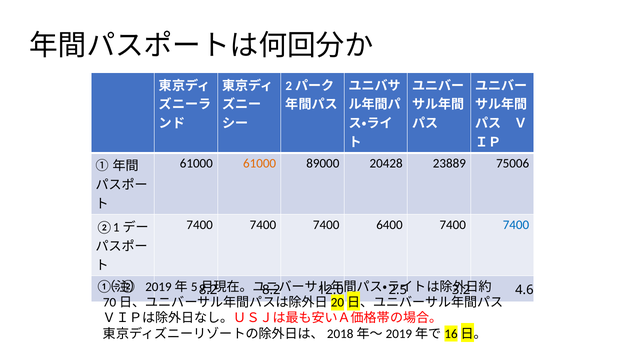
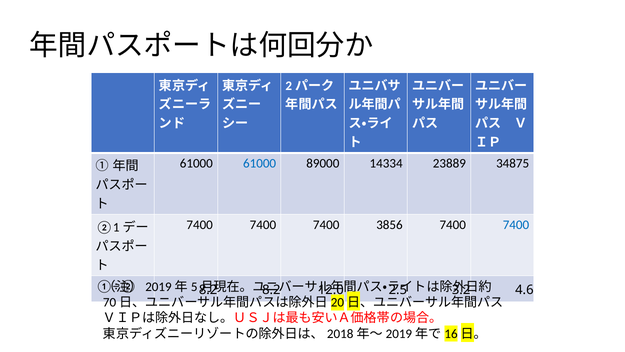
61000 at (260, 163) colour: orange -> blue
20428: 20428 -> 14334
75006: 75006 -> 34875
6400: 6400 -> 3856
